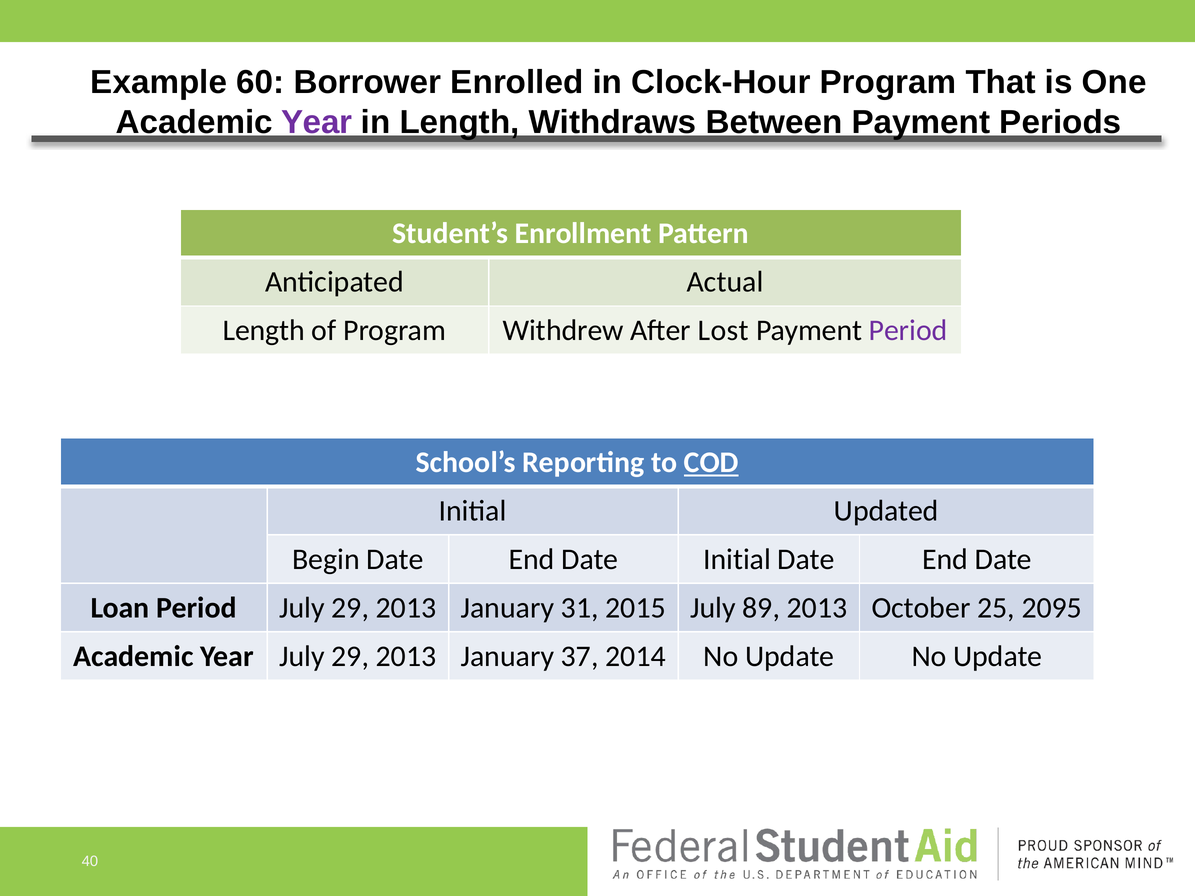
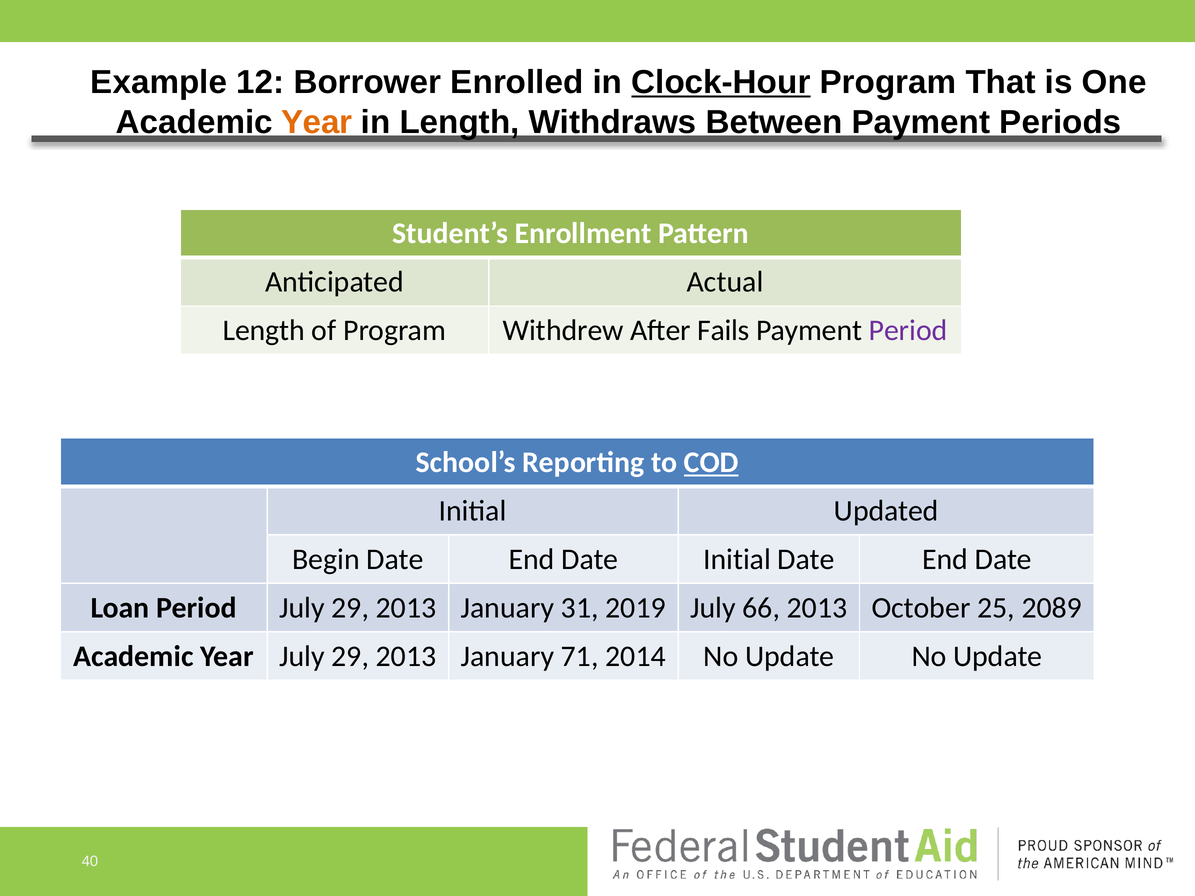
60: 60 -> 12
Clock-Hour underline: none -> present
Year at (317, 122) colour: purple -> orange
Lost: Lost -> Fails
2015: 2015 -> 2019
89: 89 -> 66
2095: 2095 -> 2089
37: 37 -> 71
